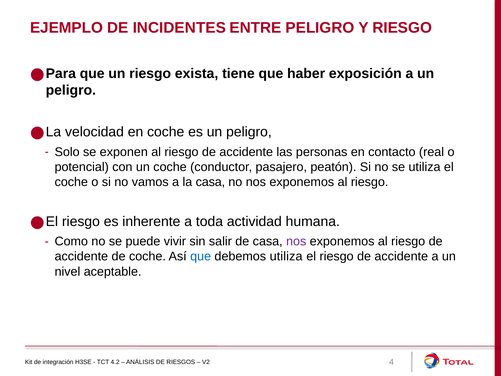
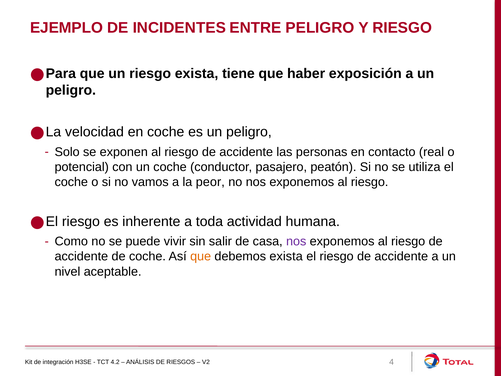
la casa: casa -> peor
que at (201, 256) colour: blue -> orange
debemos utiliza: utiliza -> exista
